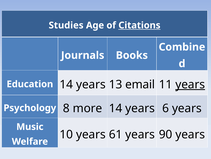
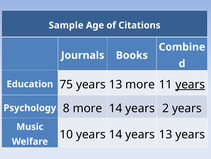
Studies: Studies -> Sample
Citations underline: present -> none
Education 14: 14 -> 75
13 email: email -> more
6: 6 -> 2
years 61: 61 -> 14
90 at (166, 134): 90 -> 13
